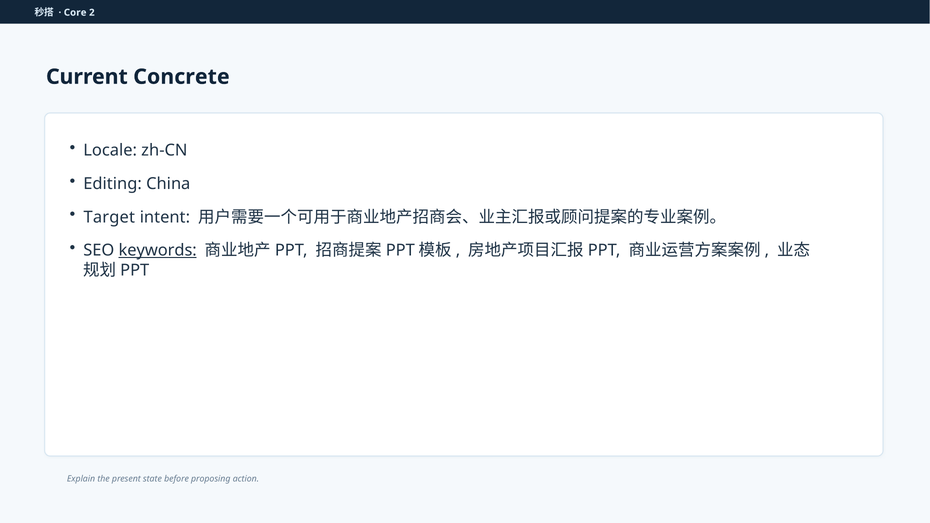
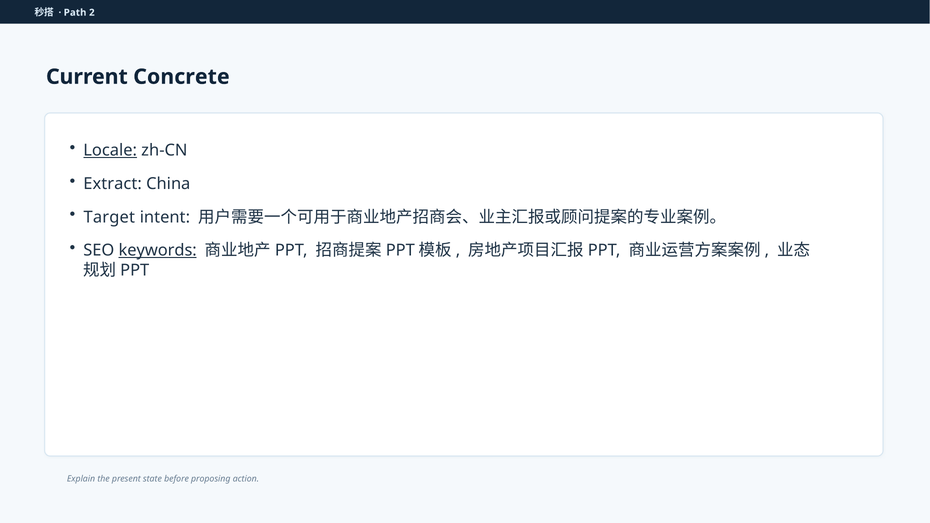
Core: Core -> Path
Locale underline: none -> present
Editing: Editing -> Extract
